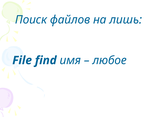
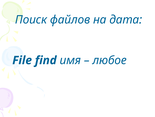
лишь: лишь -> дата
